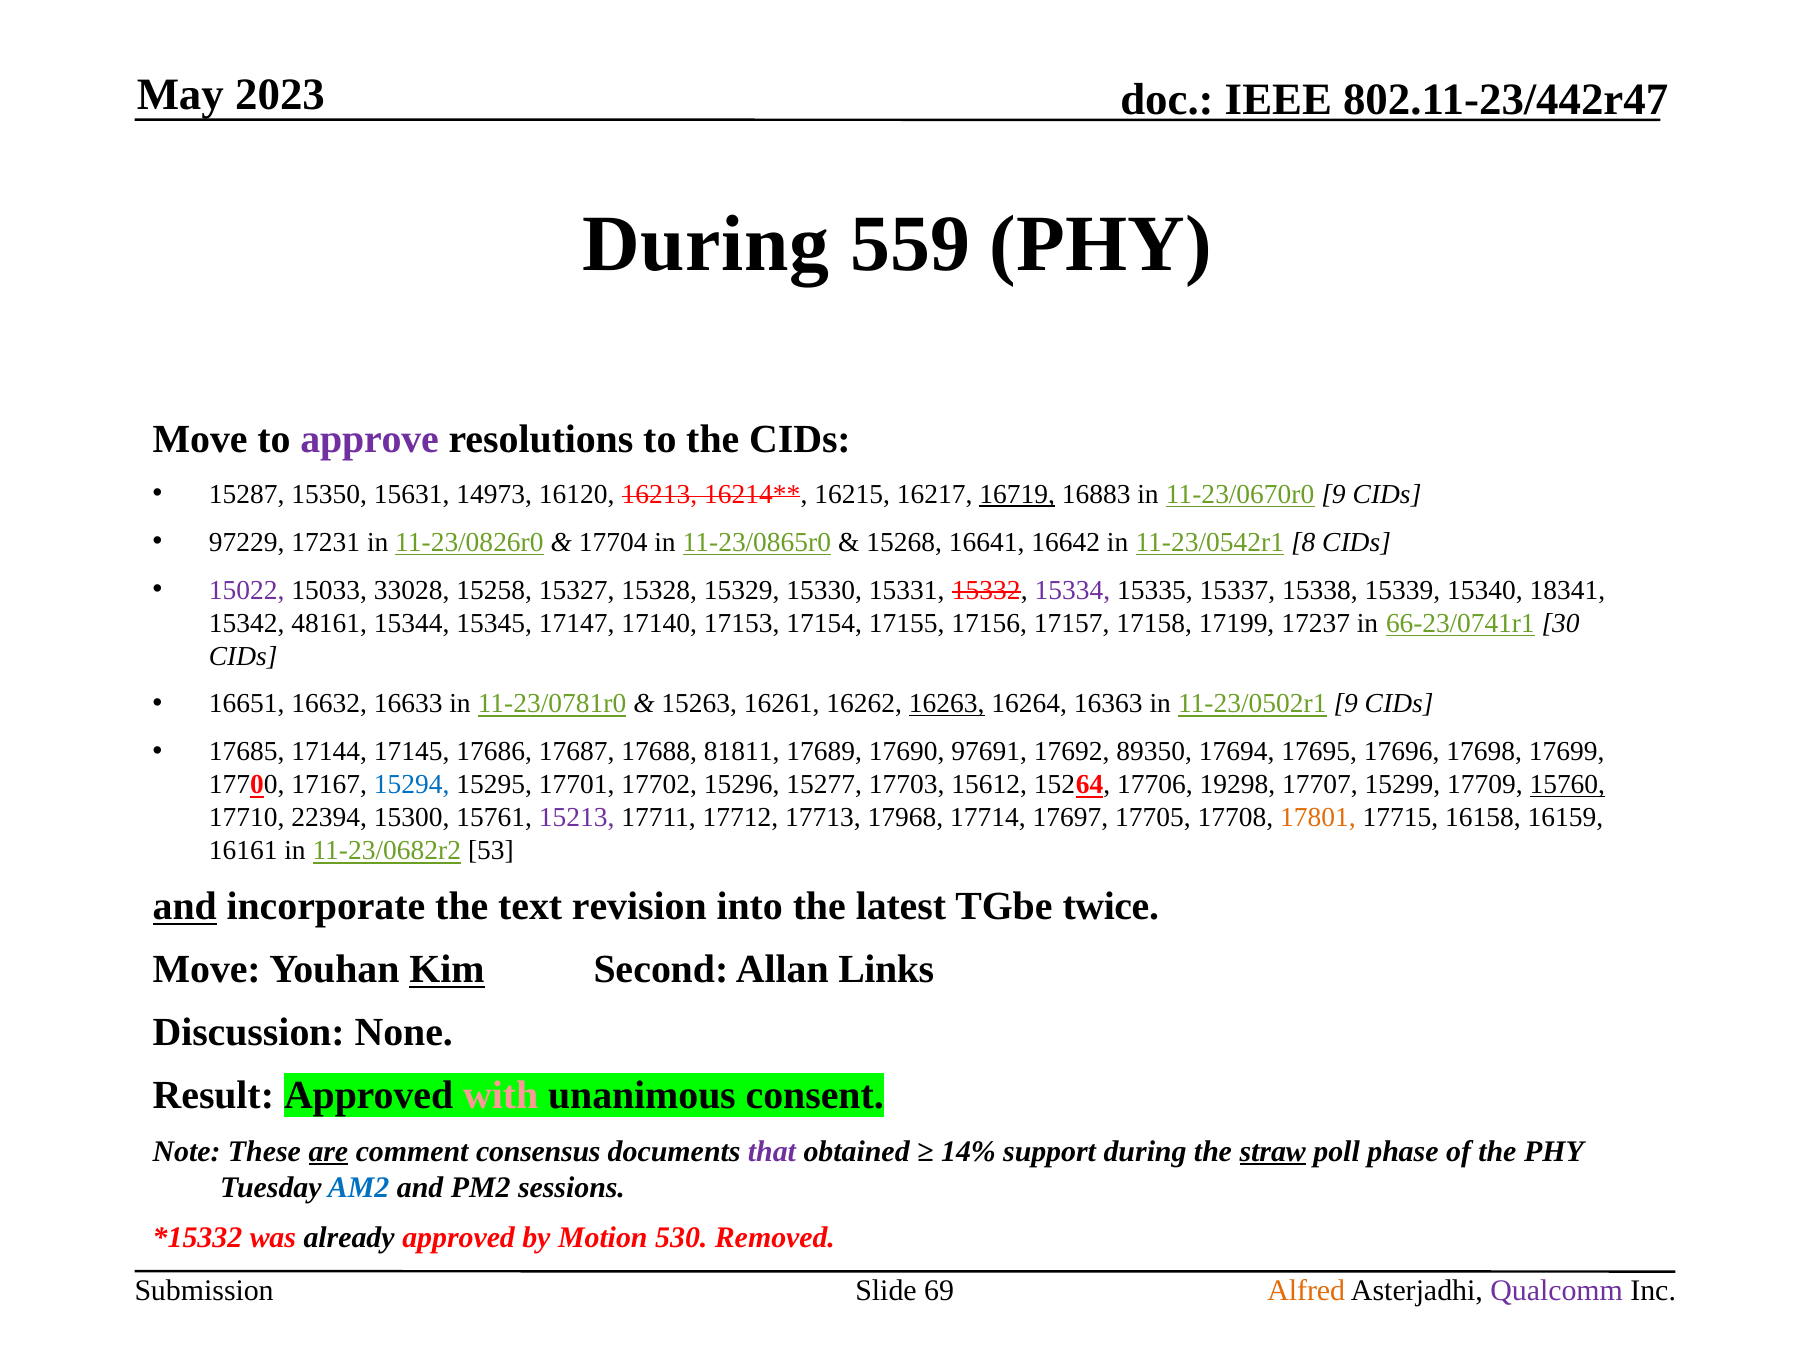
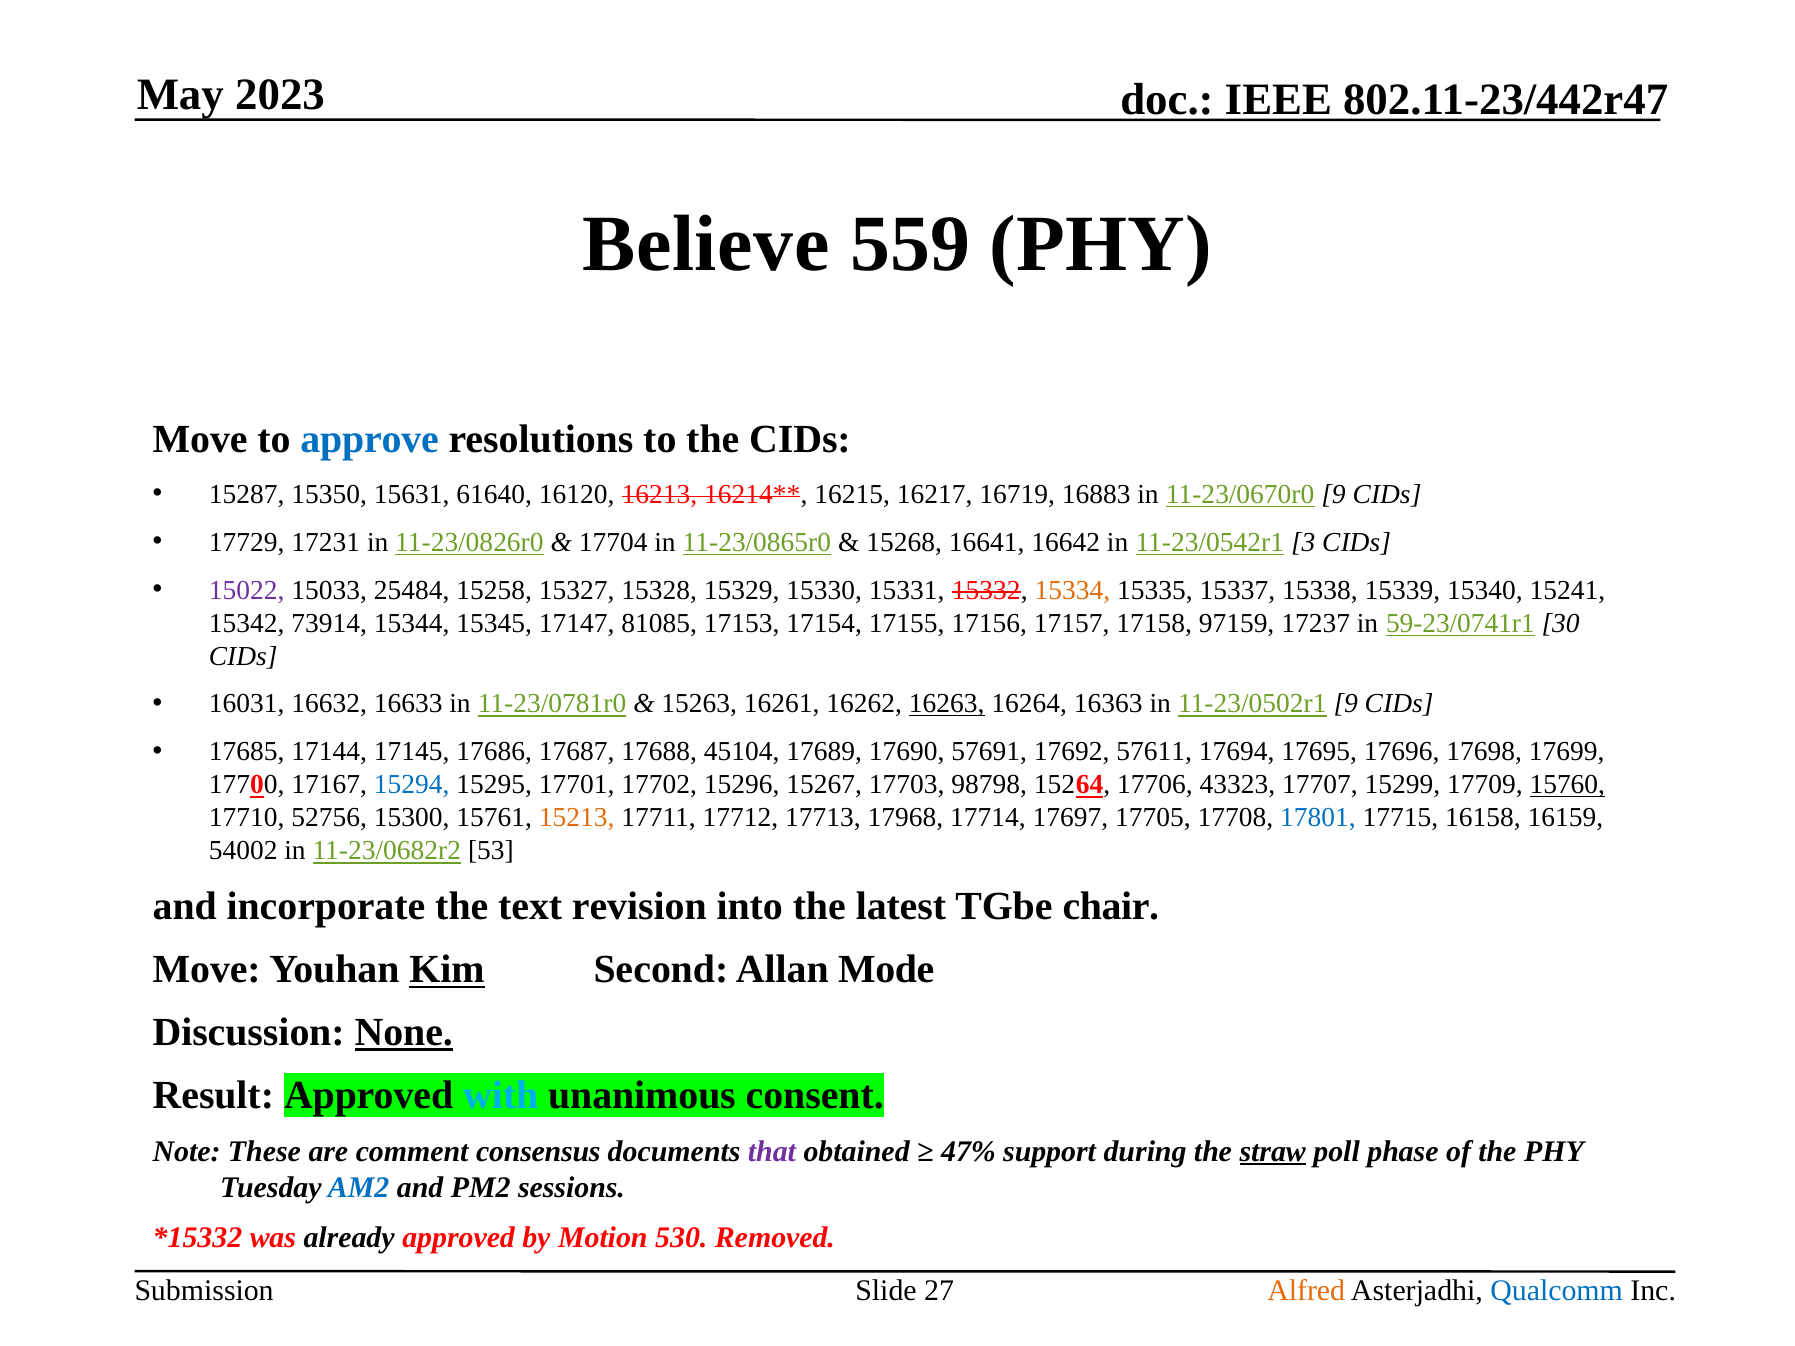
During at (706, 245): During -> Believe
approve colour: purple -> blue
14973: 14973 -> 61640
16719 underline: present -> none
97229: 97229 -> 17729
8: 8 -> 3
33028: 33028 -> 25484
15334 colour: purple -> orange
18341: 18341 -> 15241
48161: 48161 -> 73914
17140: 17140 -> 81085
17199: 17199 -> 97159
66-23/0741r1: 66-23/0741r1 -> 59-23/0741r1
16651: 16651 -> 16031
81811: 81811 -> 45104
97691: 97691 -> 57691
89350: 89350 -> 57611
15277: 15277 -> 15267
15612: 15612 -> 98798
19298: 19298 -> 43323
22394: 22394 -> 52756
15213 colour: purple -> orange
17801 colour: orange -> blue
16161: 16161 -> 54002
and at (185, 907) underline: present -> none
twice: twice -> chair
Links: Links -> Mode
None underline: none -> present
with colour: pink -> light blue
are underline: present -> none
14%: 14% -> 47%
69: 69 -> 27
Qualcomm colour: purple -> blue
